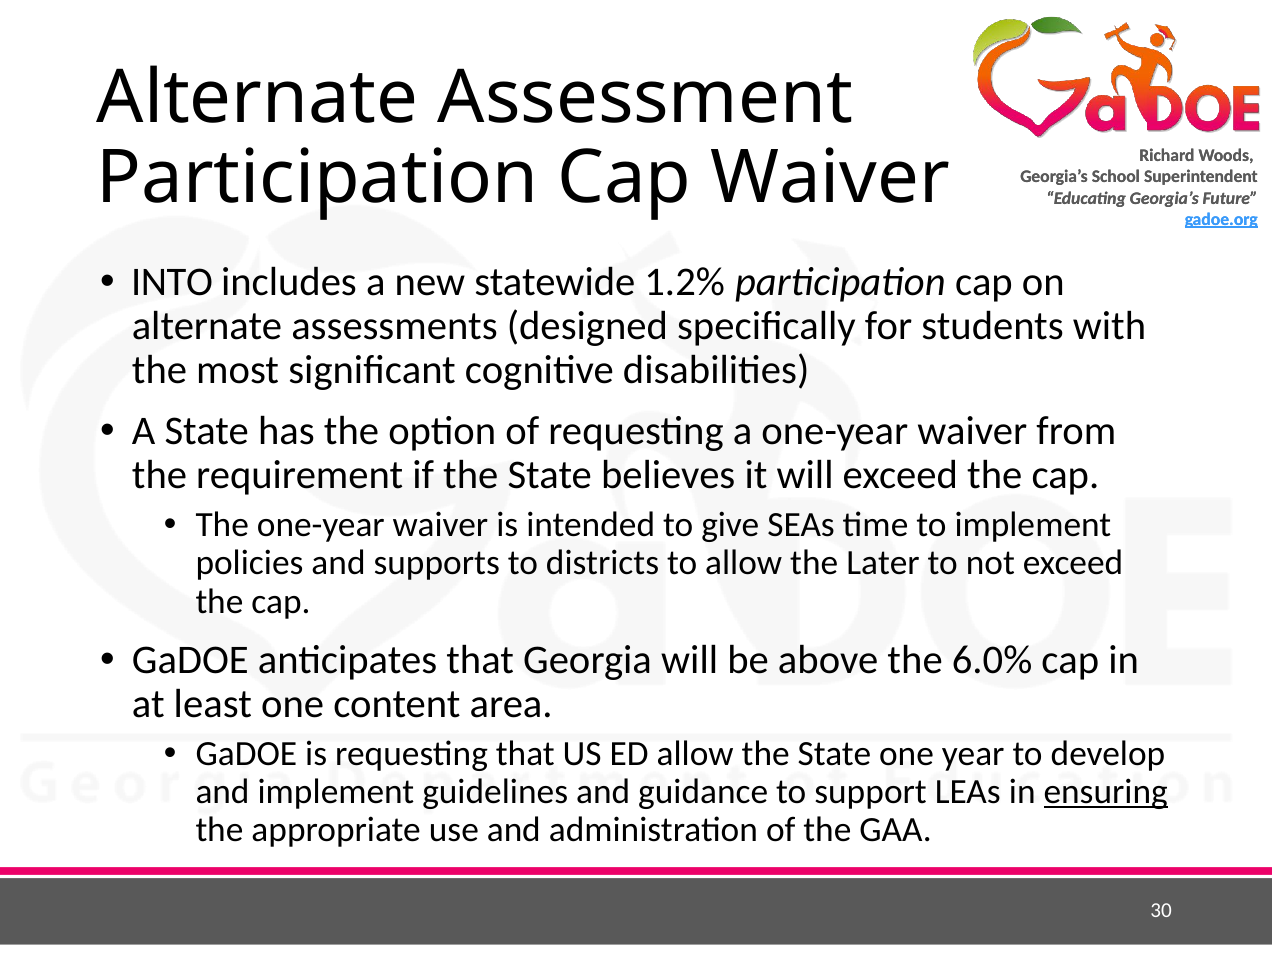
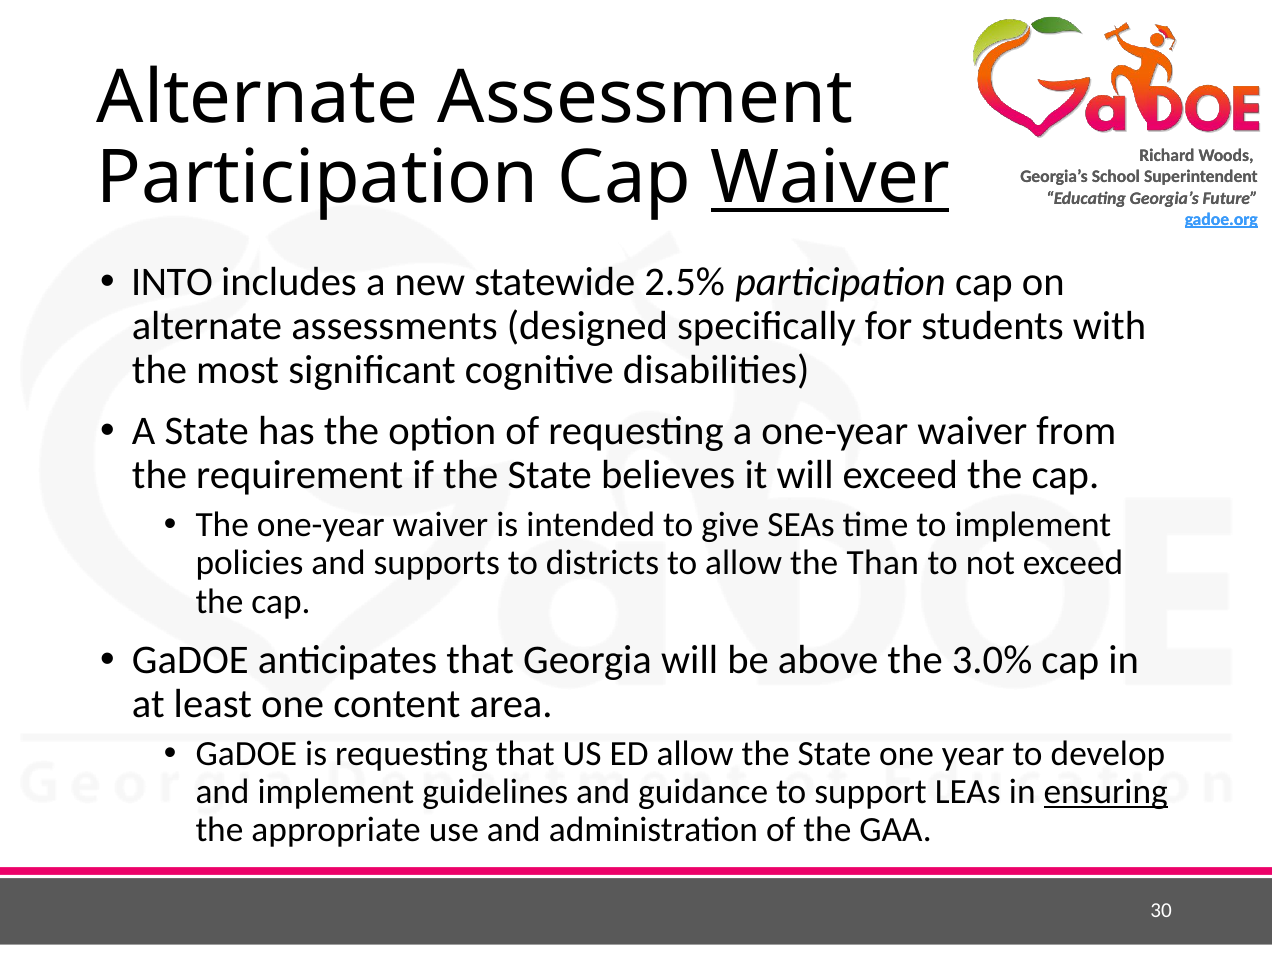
Waiver at (830, 178) underline: none -> present
1.2%: 1.2% -> 2.5%
Later: Later -> Than
6.0%: 6.0% -> 3.0%
